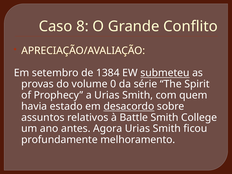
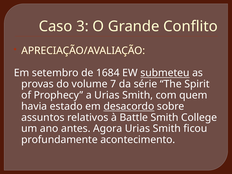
8: 8 -> 3
1384: 1384 -> 1684
0: 0 -> 7
melhoramento: melhoramento -> acontecimento
